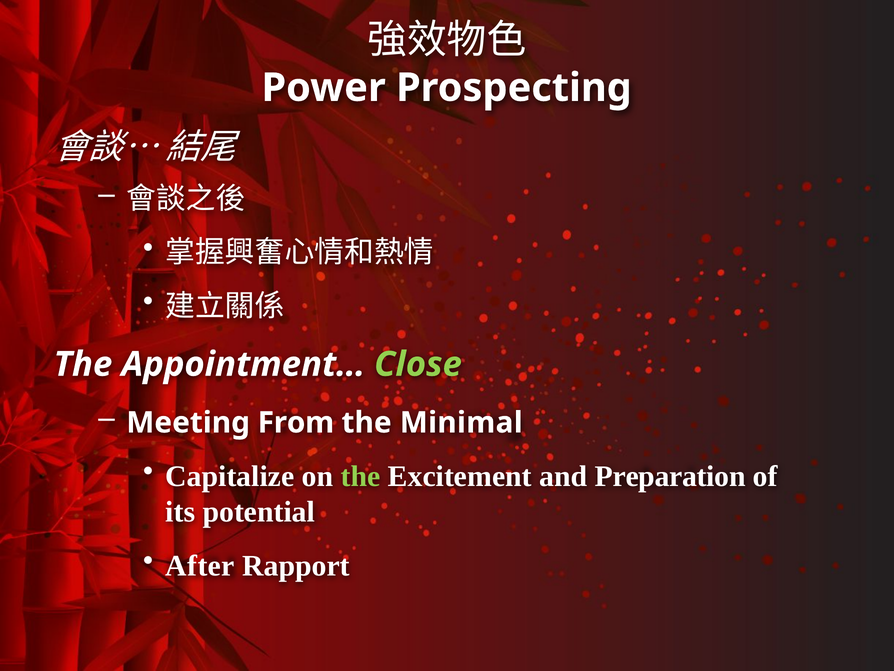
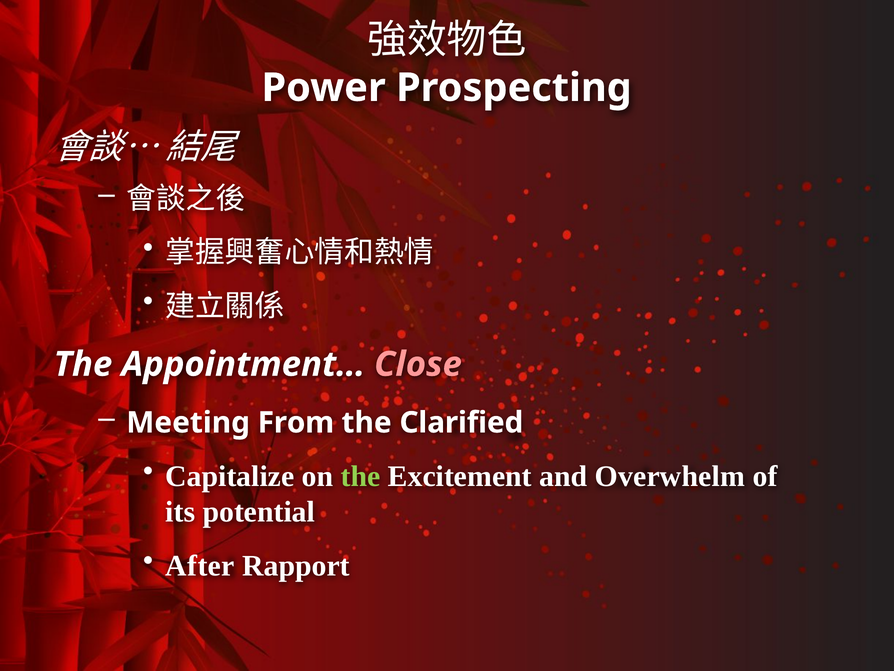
Close colour: light green -> pink
Minimal: Minimal -> Clarified
Preparation: Preparation -> Overwhelm
